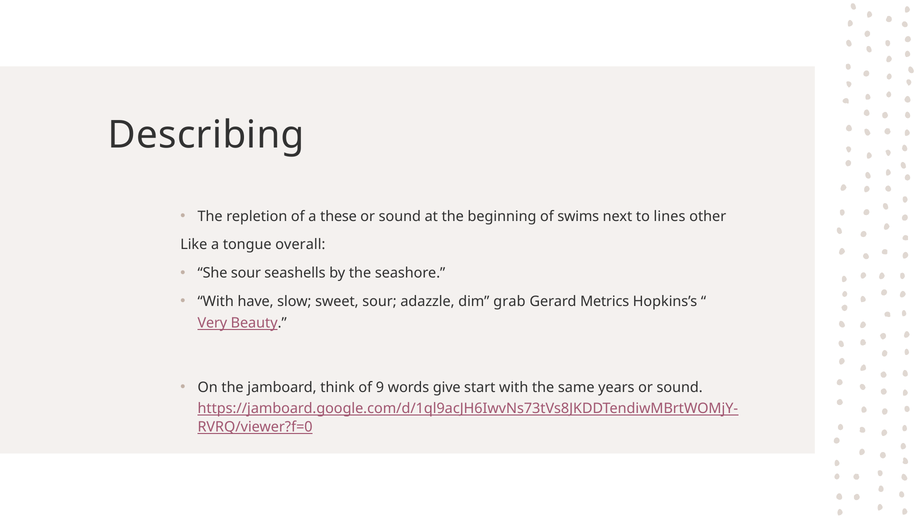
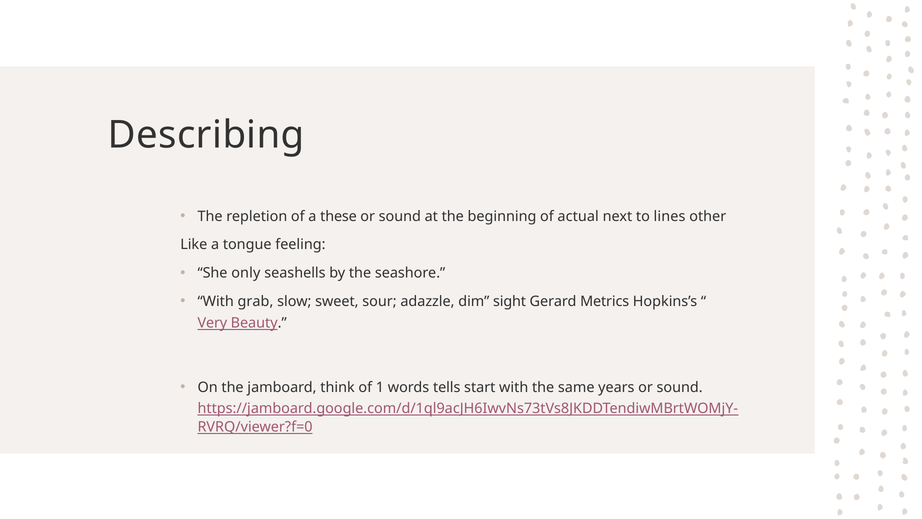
swims: swims -> actual
overall: overall -> feeling
She sour: sour -> only
have: have -> grab
grab: grab -> sight
9: 9 -> 1
give: give -> tells
